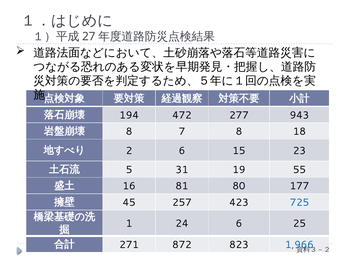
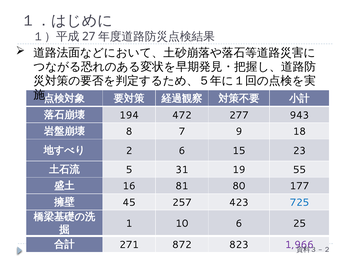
7 8: 8 -> 9
24: 24 -> 10
1,966 colour: blue -> purple
